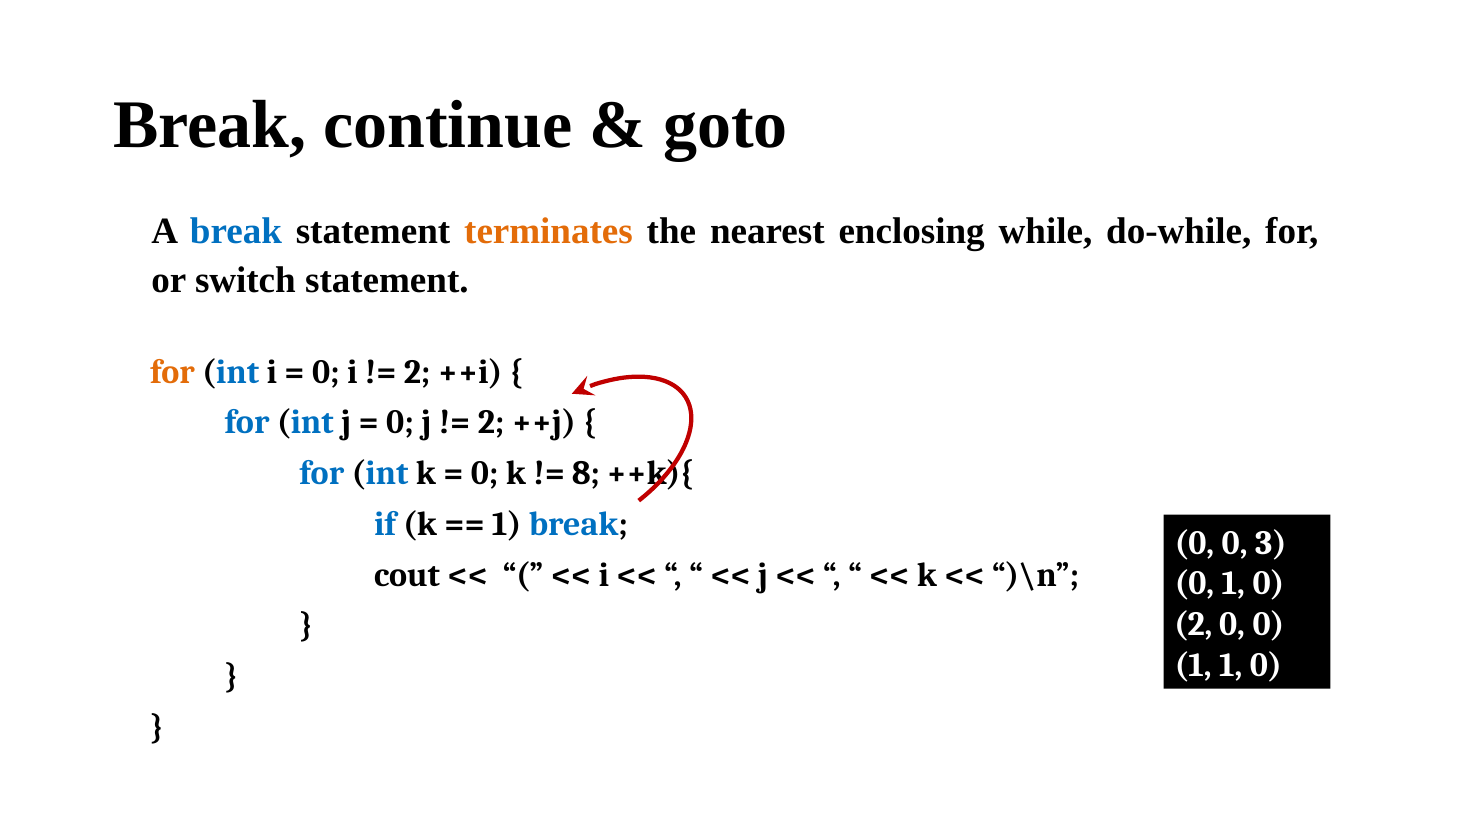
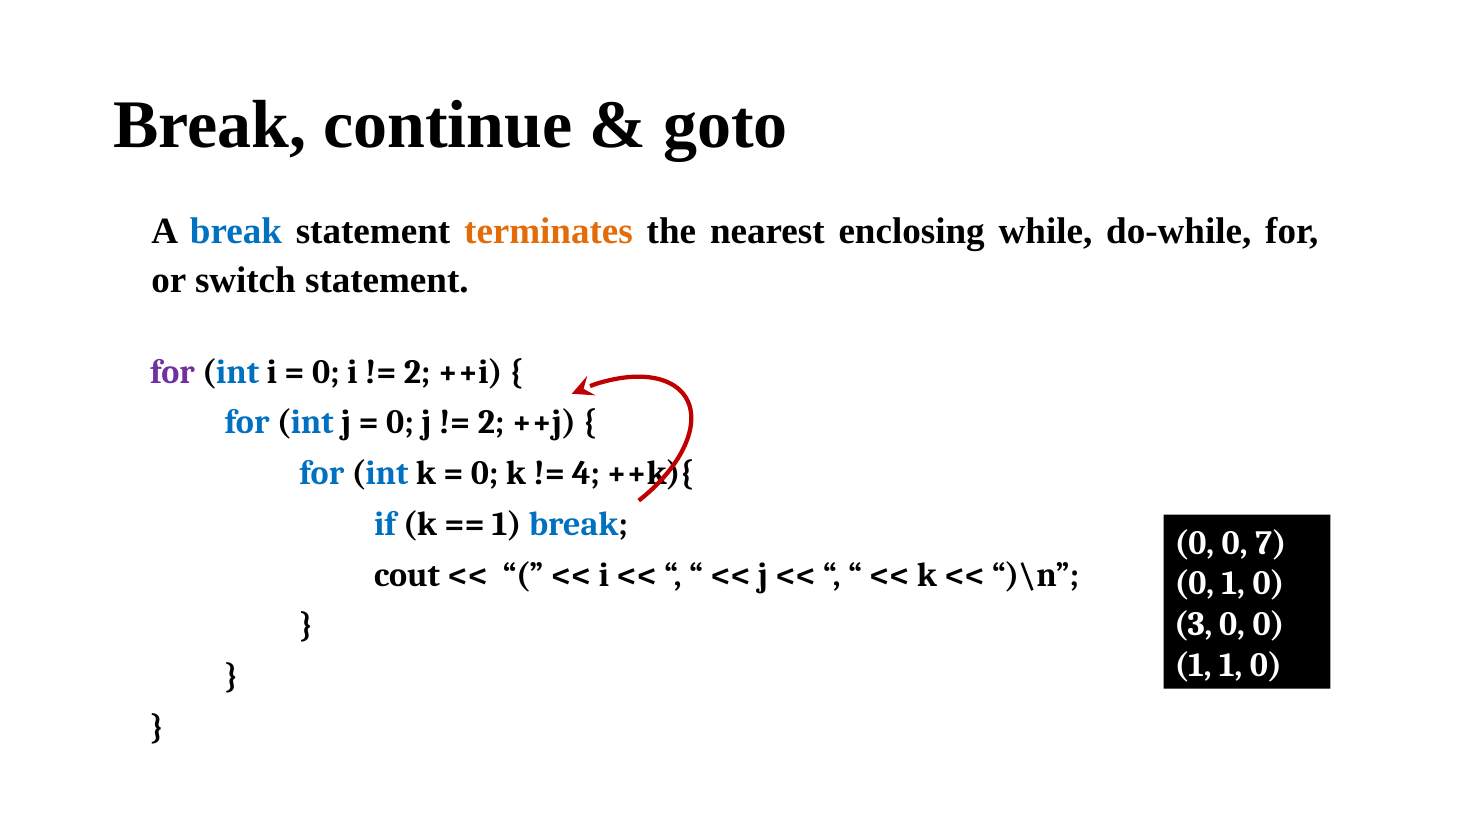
for at (173, 372) colour: orange -> purple
8: 8 -> 4
3: 3 -> 7
2 at (1193, 624): 2 -> 3
